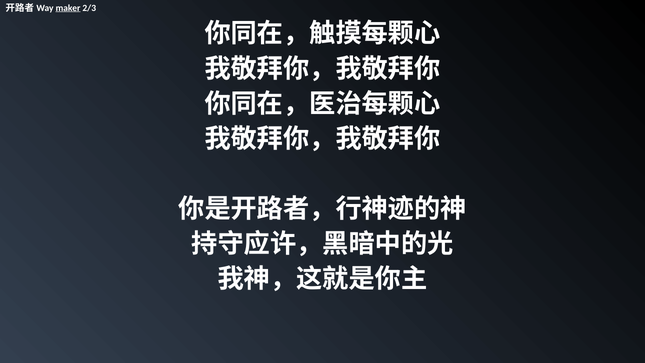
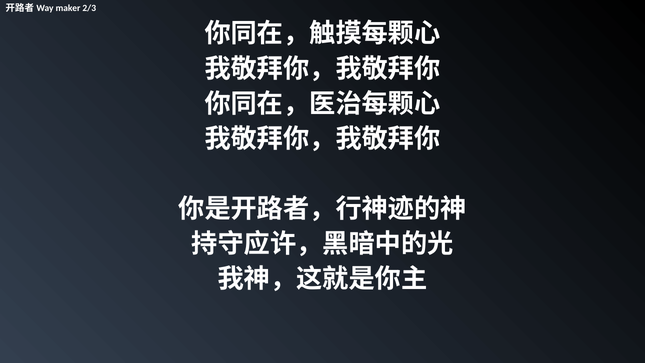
maker underline: present -> none
